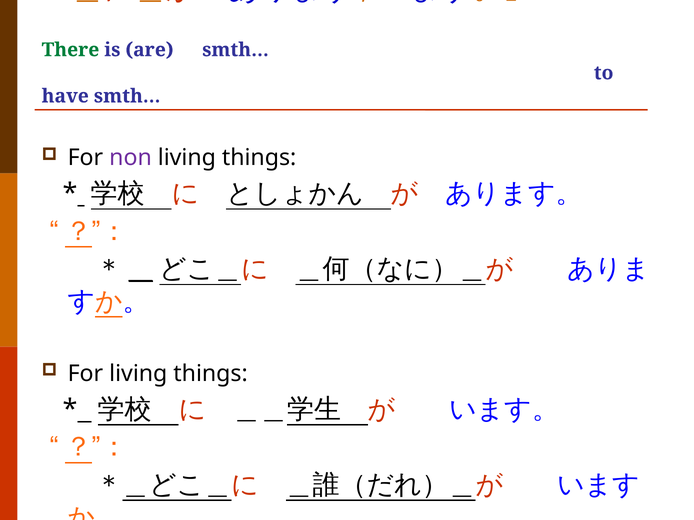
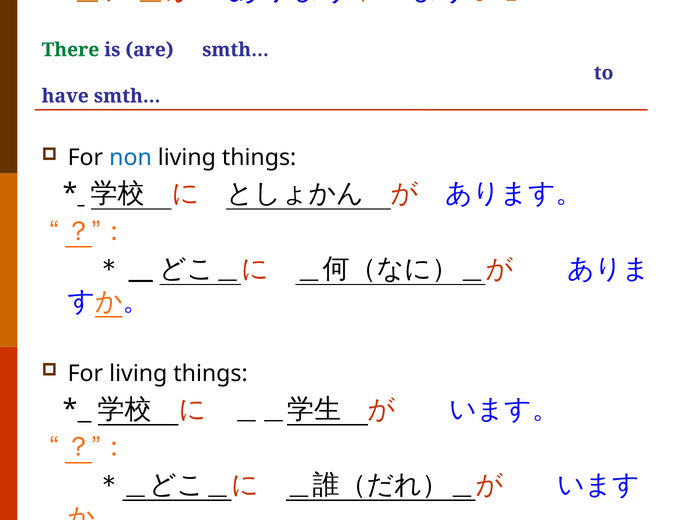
non colour: purple -> blue
